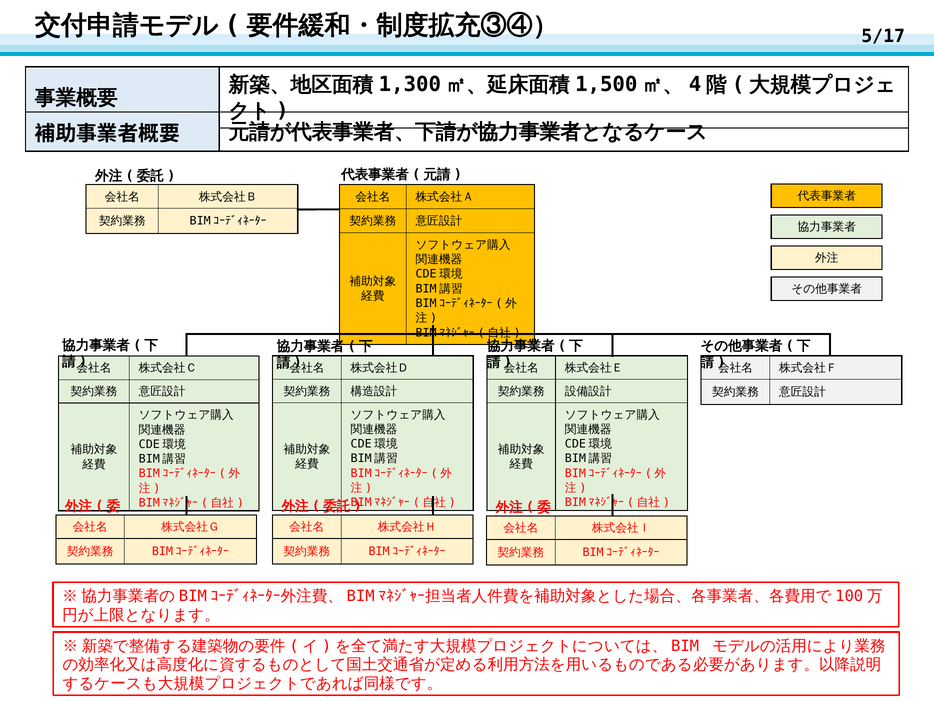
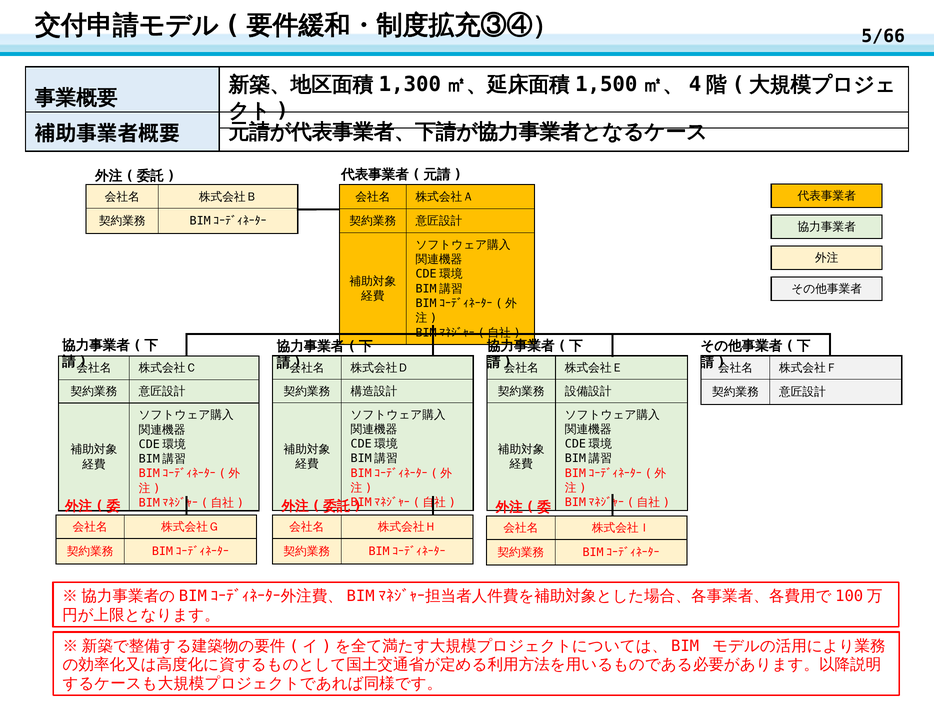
5/17: 5/17 -> 5/66
